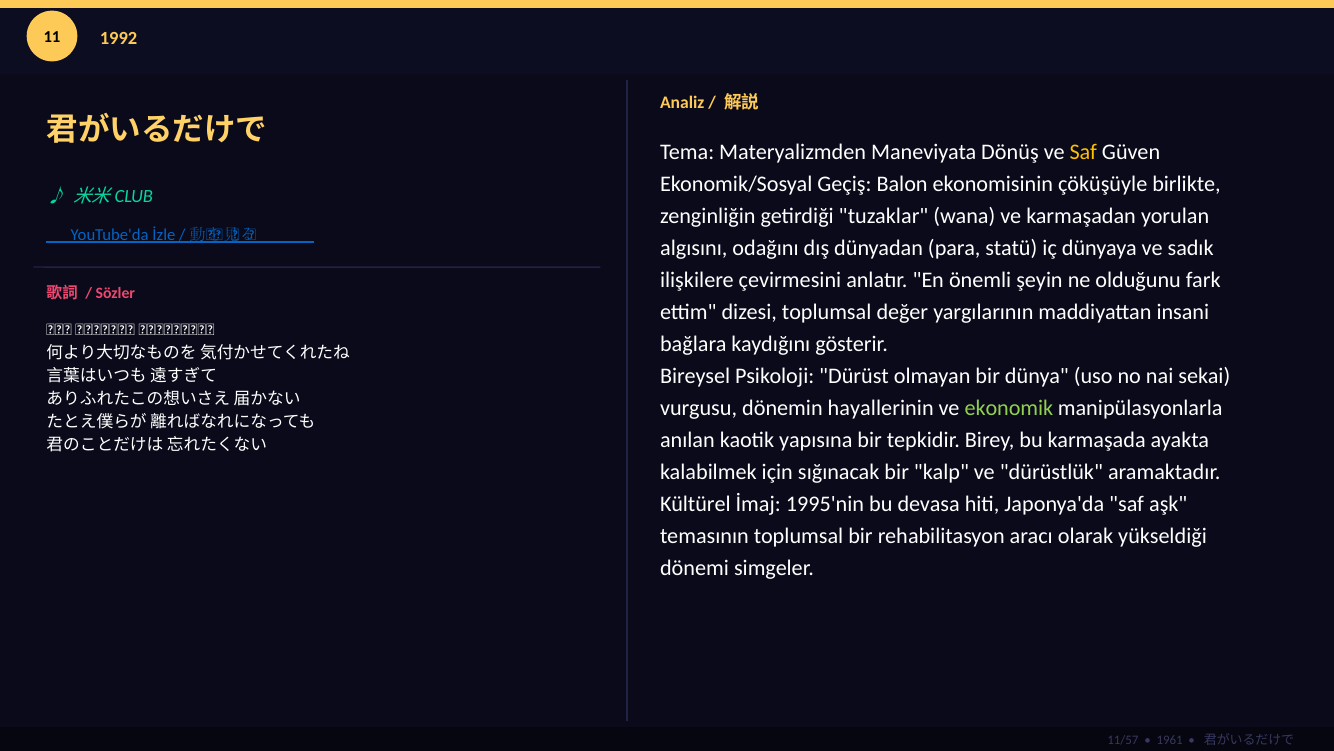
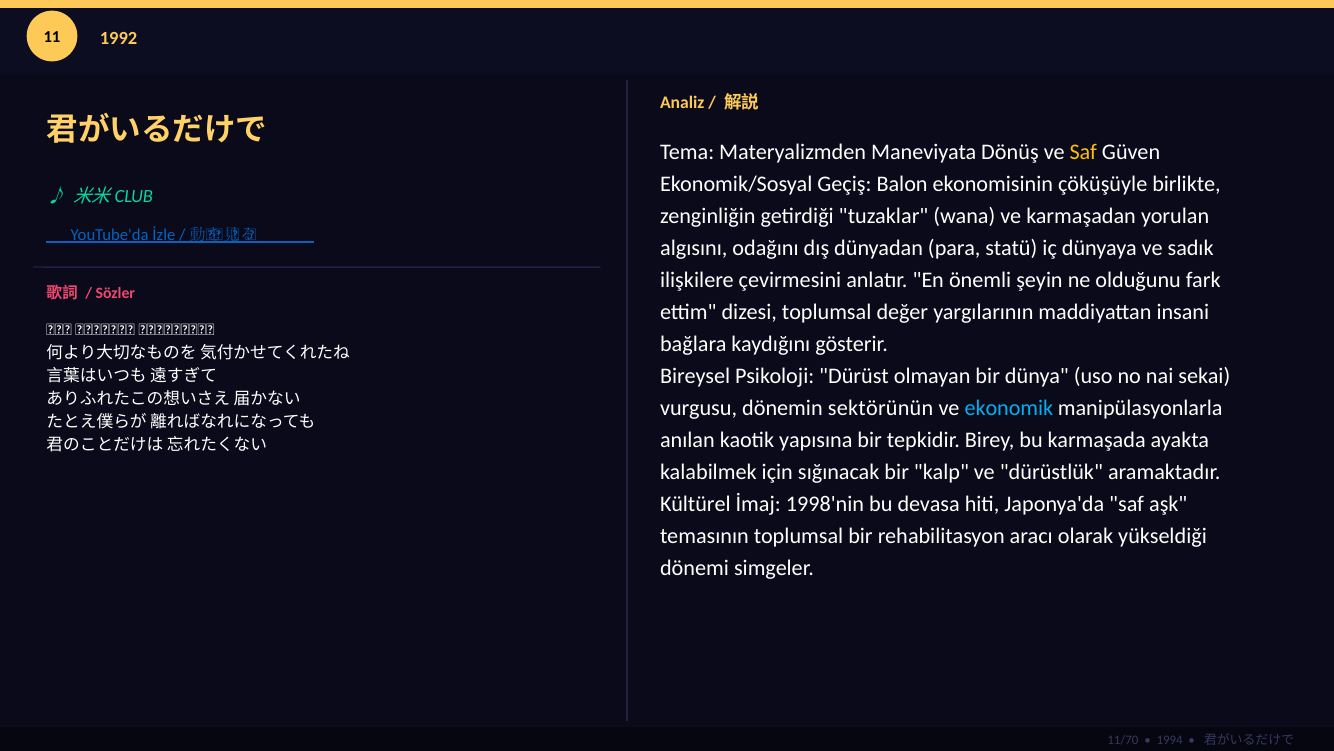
hayallerinin: hayallerinin -> sektörünün
ekonomik colour: light green -> light blue
1995'nin: 1995'nin -> 1998'nin
11/57: 11/57 -> 11/70
1961: 1961 -> 1994
